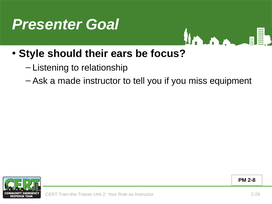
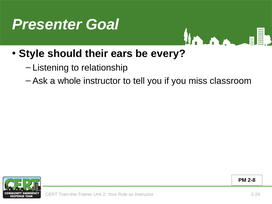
focus: focus -> every
made: made -> whole
equipment: equipment -> classroom
